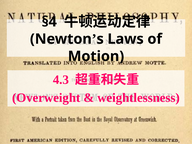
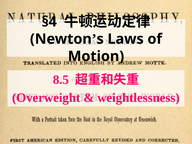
4.3: 4.3 -> 8.5
